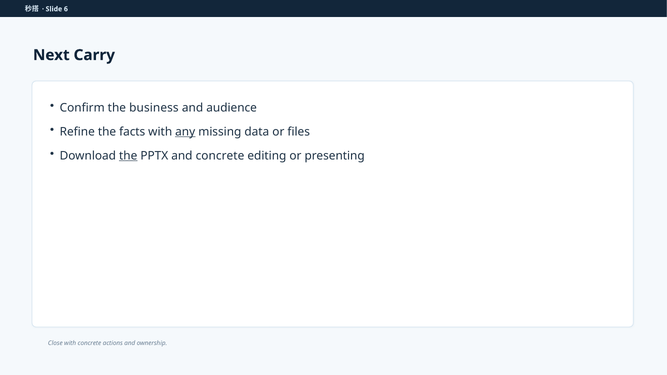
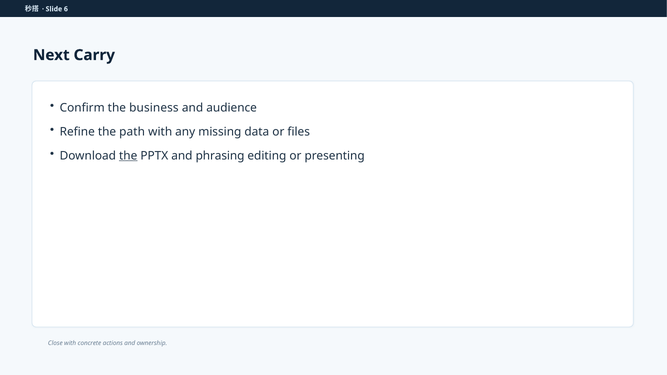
facts: facts -> path
any underline: present -> none
and concrete: concrete -> phrasing
